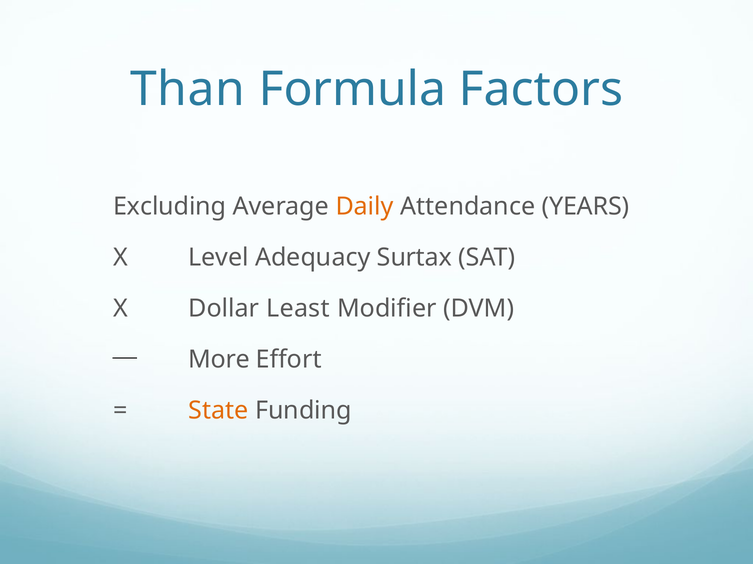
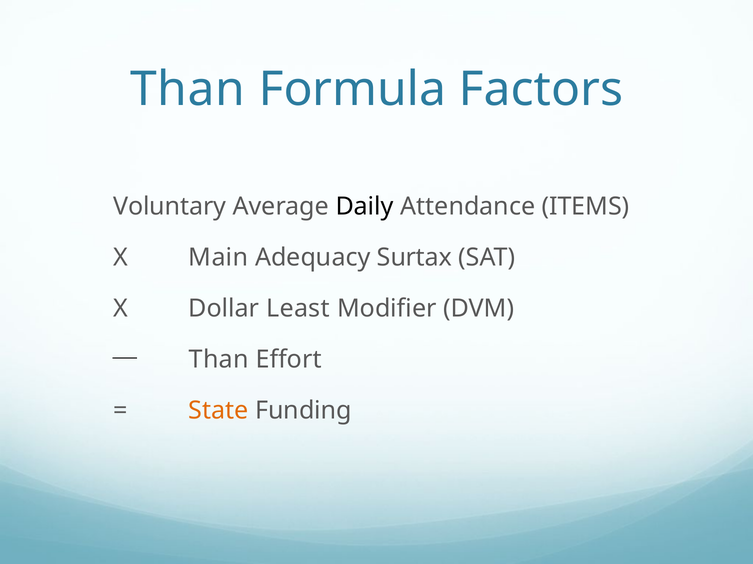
Excluding: Excluding -> Voluntary
Daily colour: orange -> black
YEARS: YEARS -> ITEMS
Level: Level -> Main
More at (219, 360): More -> Than
